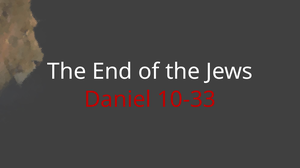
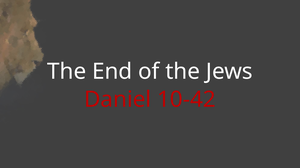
10-33: 10-33 -> 10-42
